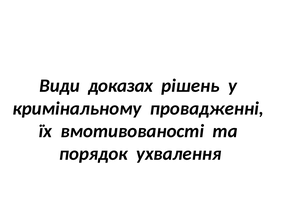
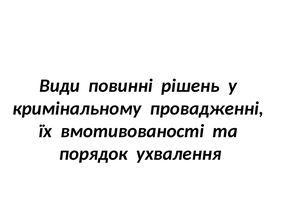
доказах: доказах -> повинні
